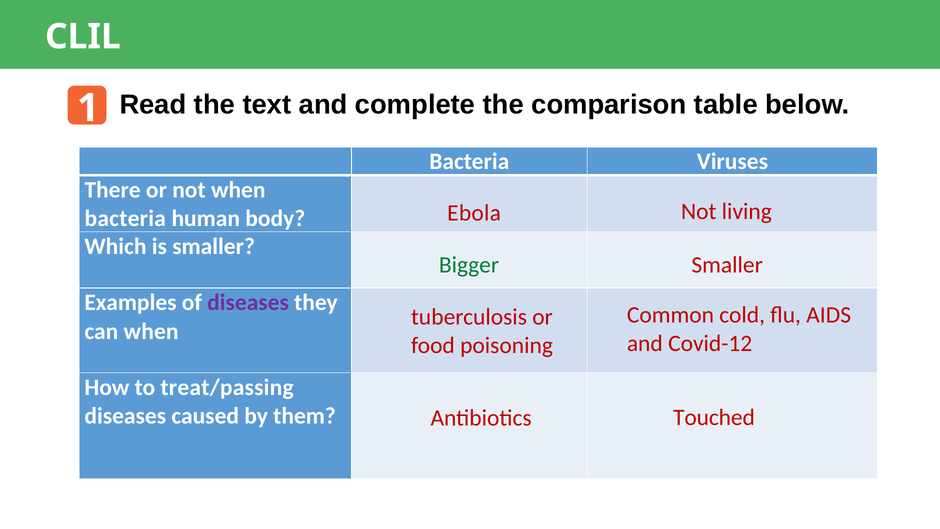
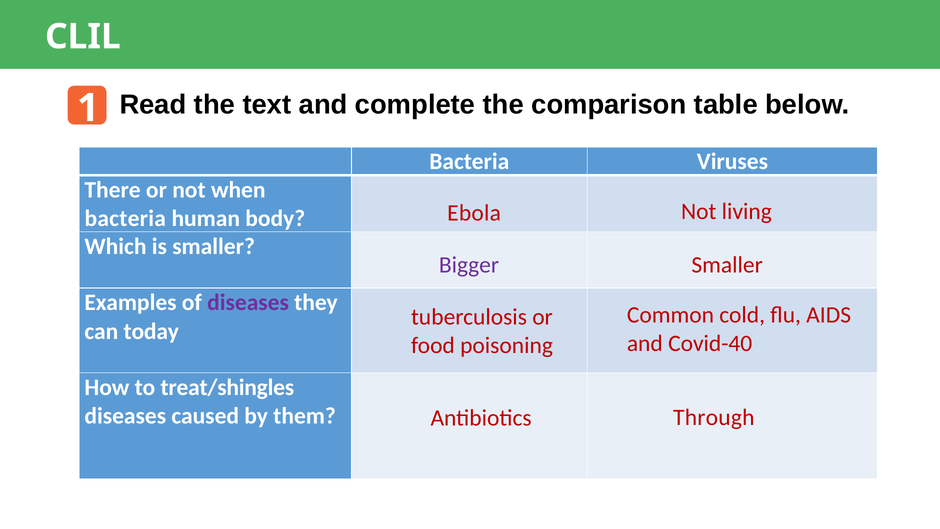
Bigger colour: green -> purple
can when: when -> today
Covid-12: Covid-12 -> Covid-40
treat/passing: treat/passing -> treat/shingles
Touched: Touched -> Through
